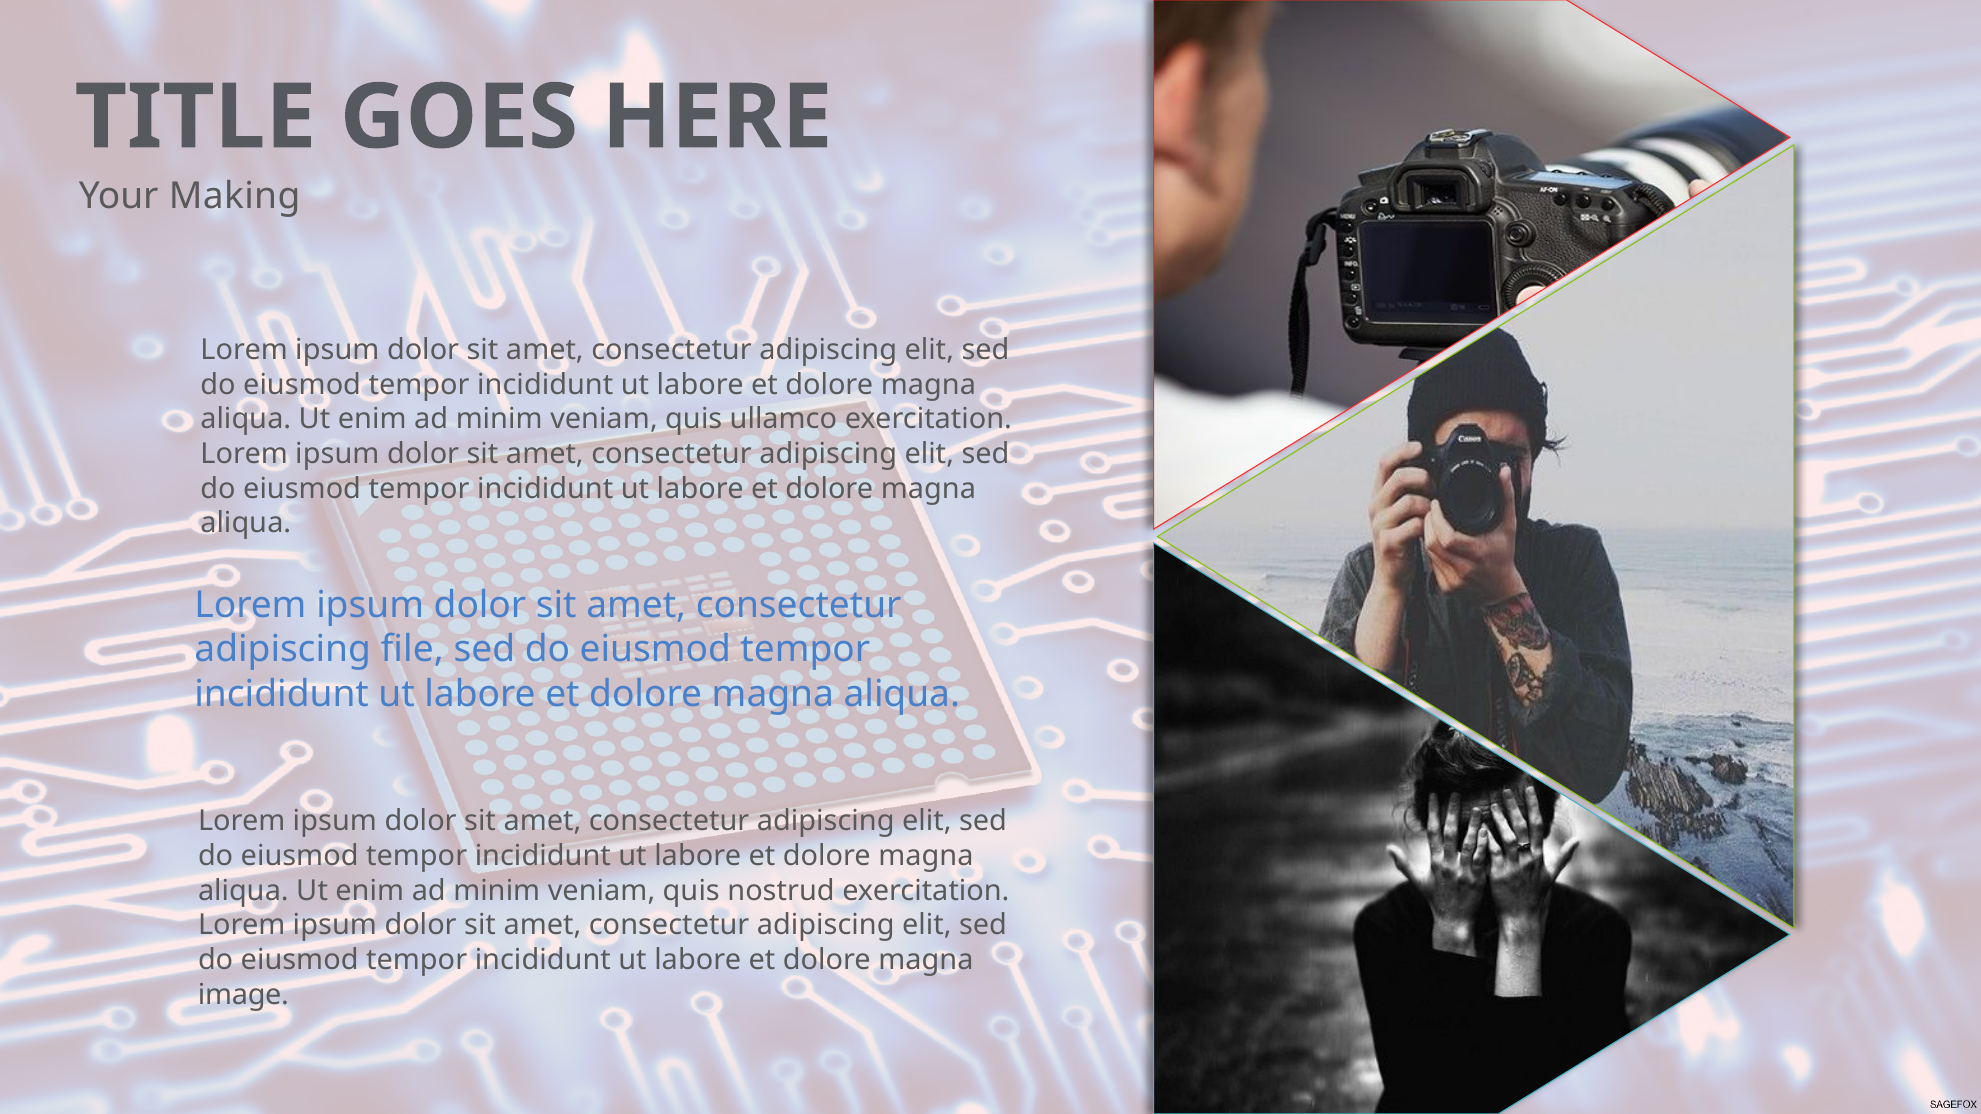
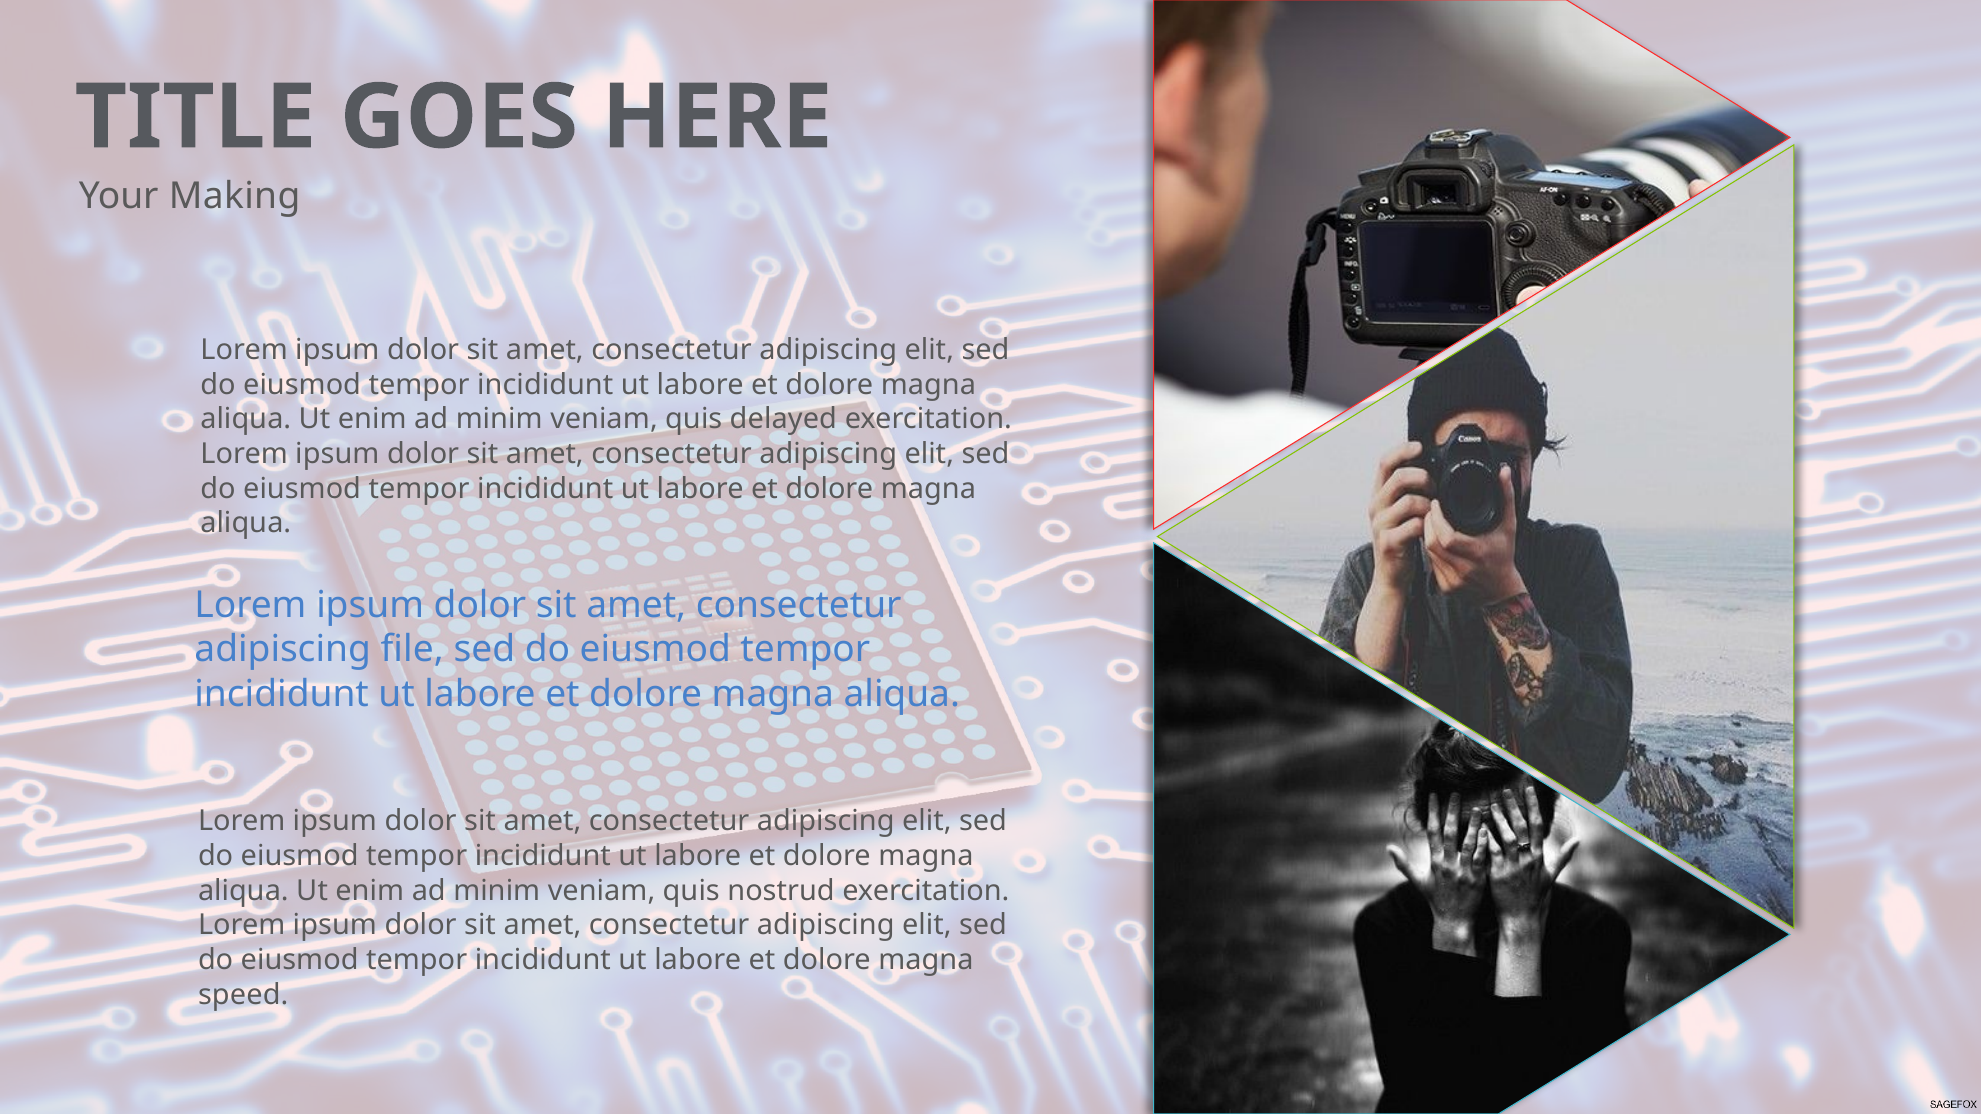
ullamco: ullamco -> delayed
image: image -> speed
